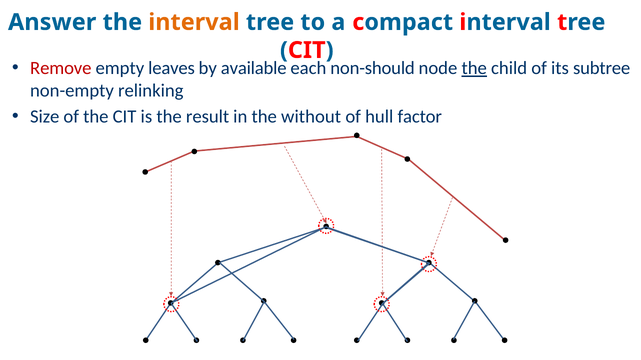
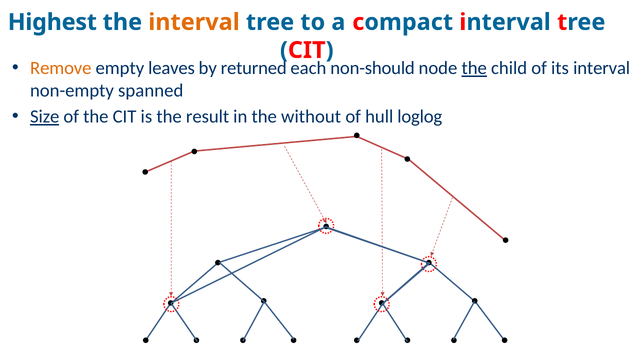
Answer: Answer -> Highest
Remove colour: red -> orange
available: available -> returned
its subtree: subtree -> interval
relinking: relinking -> spanned
Size underline: none -> present
factor: factor -> loglog
